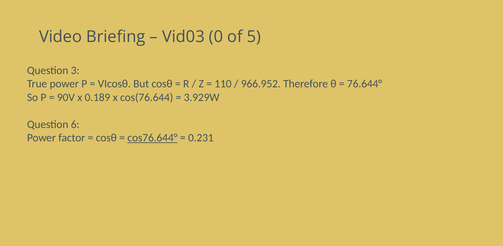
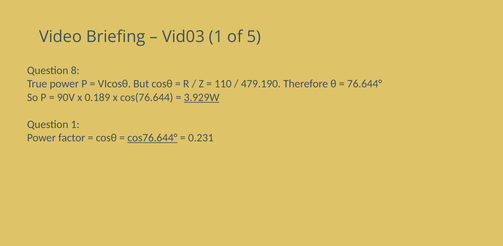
Vid03 0: 0 -> 1
3: 3 -> 8
966.952: 966.952 -> 479.190
3.929W underline: none -> present
Question 6: 6 -> 1
